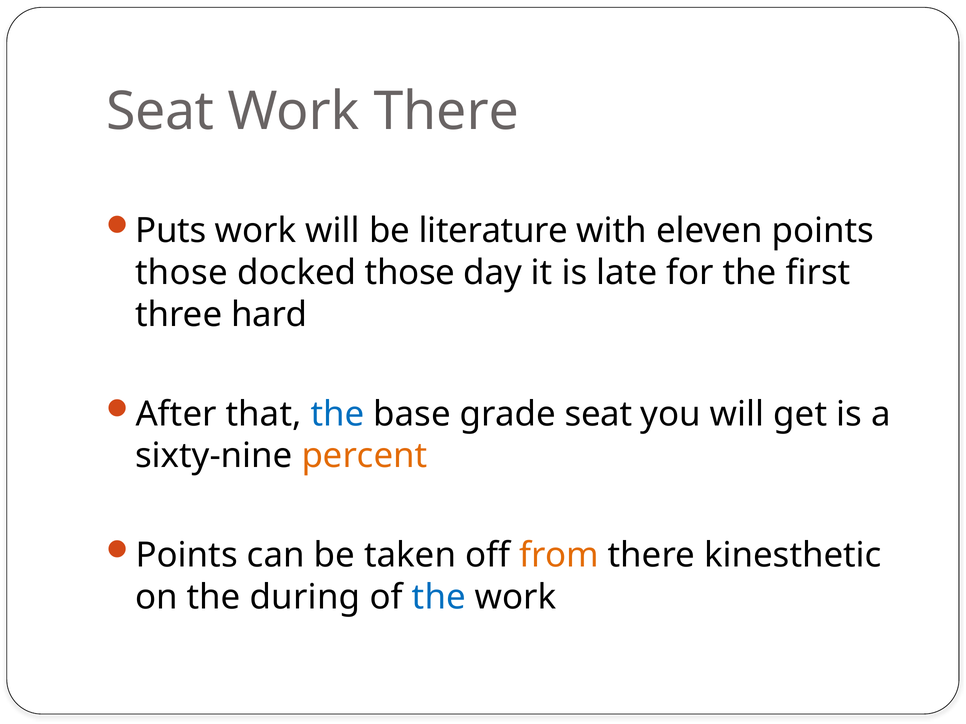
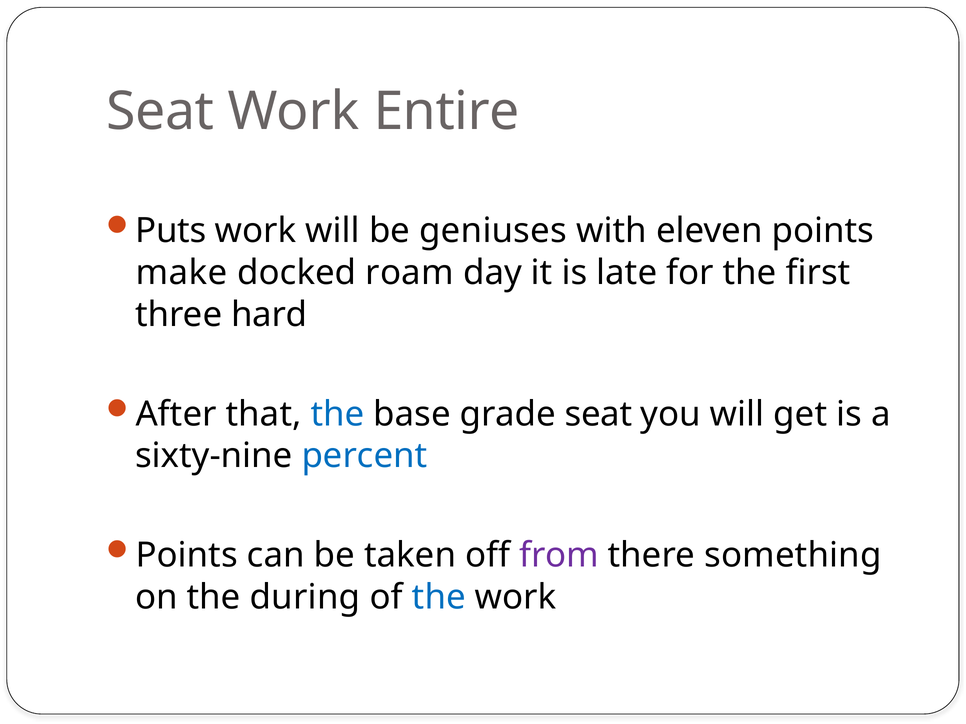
Work There: There -> Entire
literature: literature -> geniuses
those at (181, 273): those -> make
docked those: those -> roam
percent colour: orange -> blue
from colour: orange -> purple
kinesthetic: kinesthetic -> something
